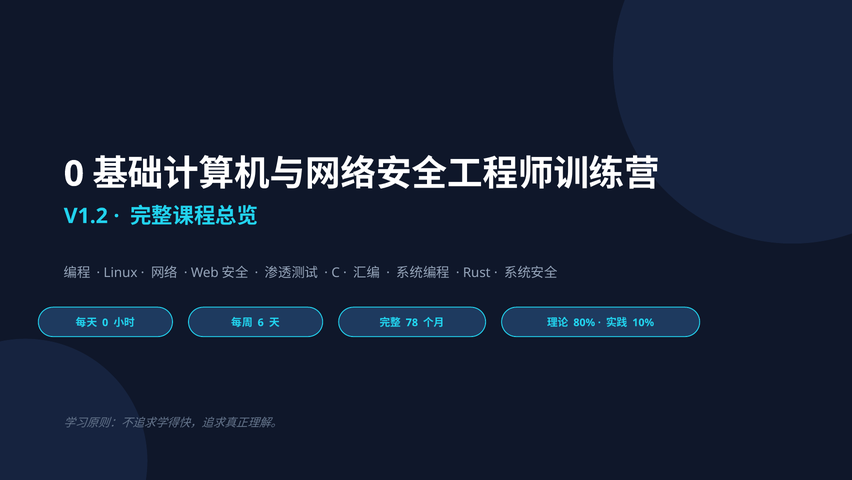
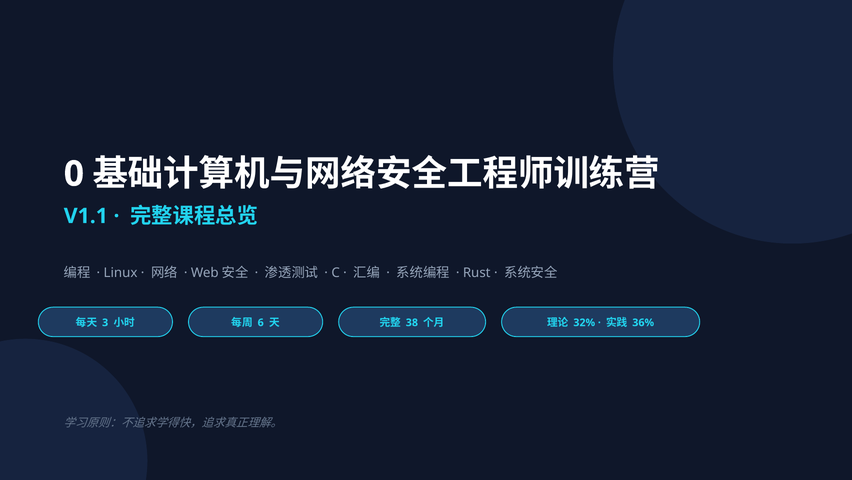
V1.2: V1.2 -> V1.1
0 at (105, 322): 0 -> 3
78: 78 -> 38
80%: 80% -> 32%
10%: 10% -> 36%
